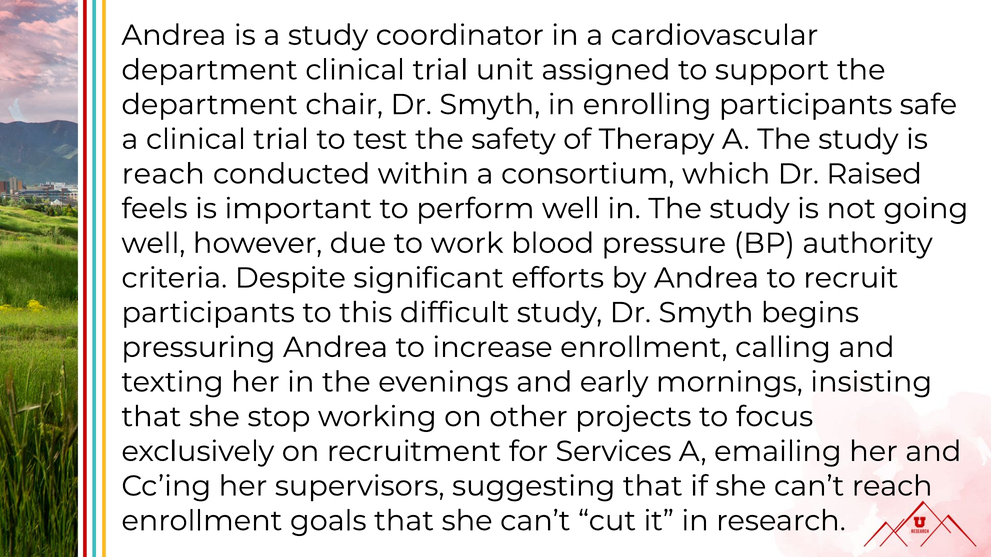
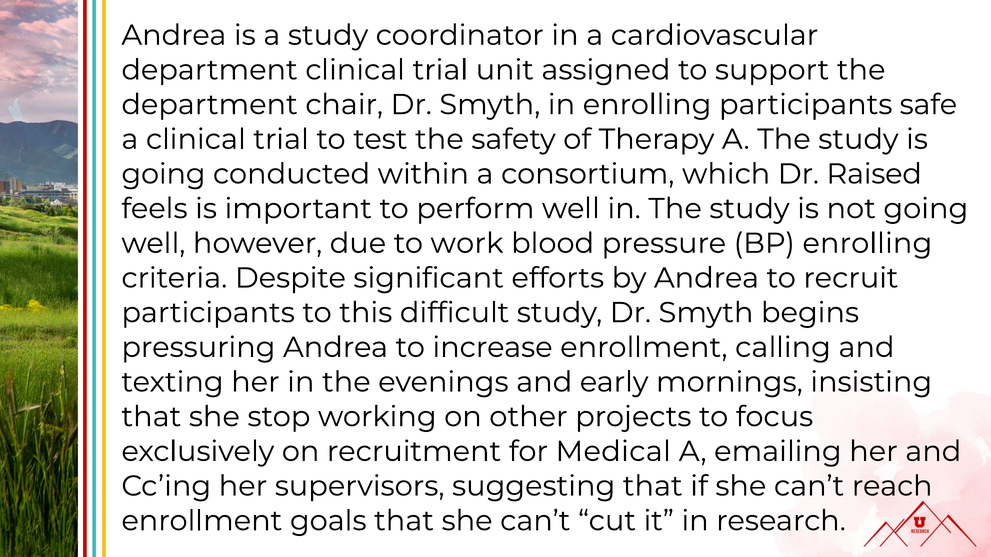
reach at (163, 174): reach -> going
BP authority: authority -> enrolling
Services: Services -> Medical
